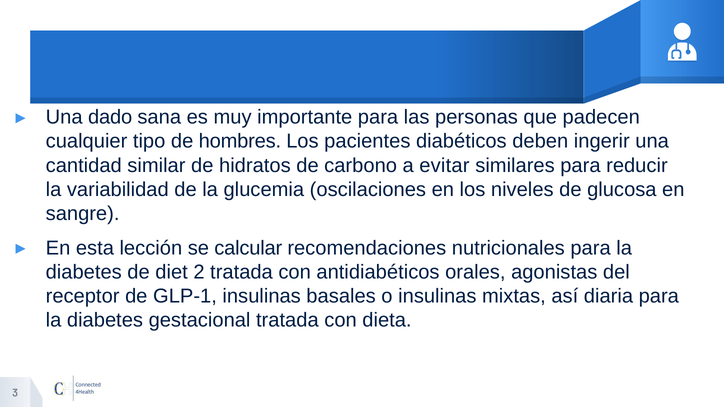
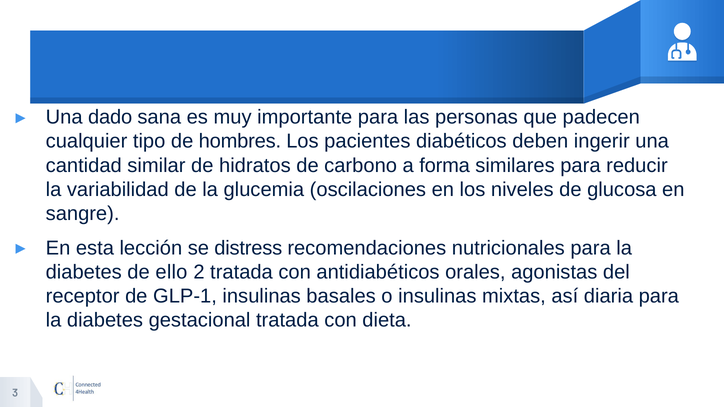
evitar: evitar -> forma
calcular: calcular -> distress
diet: diet -> ello
